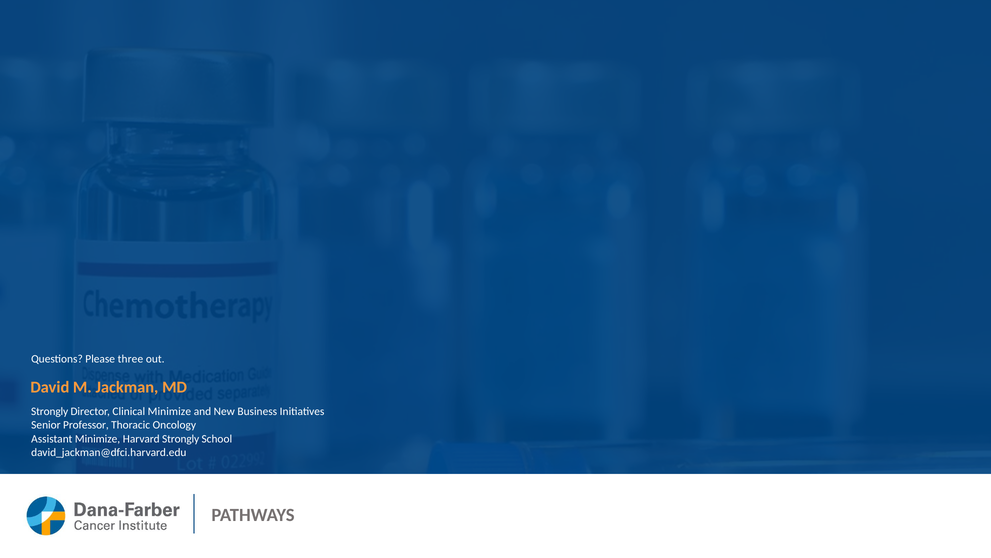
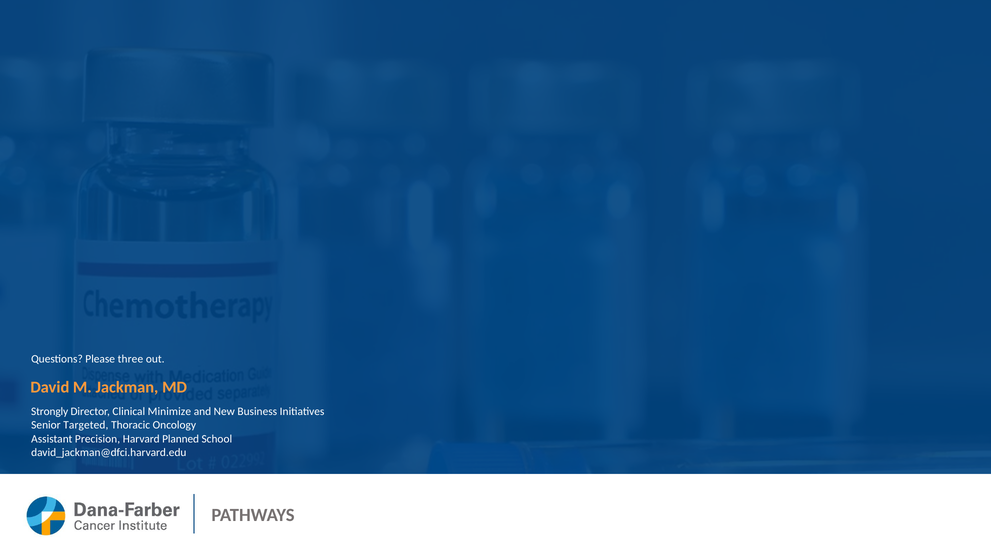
Professor: Professor -> Targeted
Assistant Minimize: Minimize -> Precision
Harvard Strongly: Strongly -> Planned
